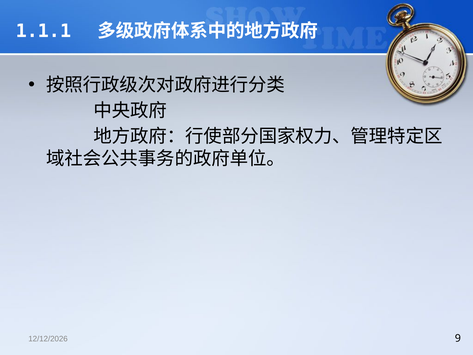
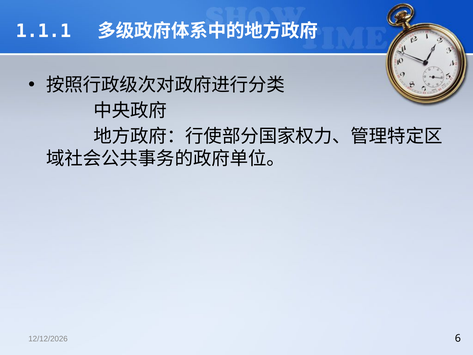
9: 9 -> 6
